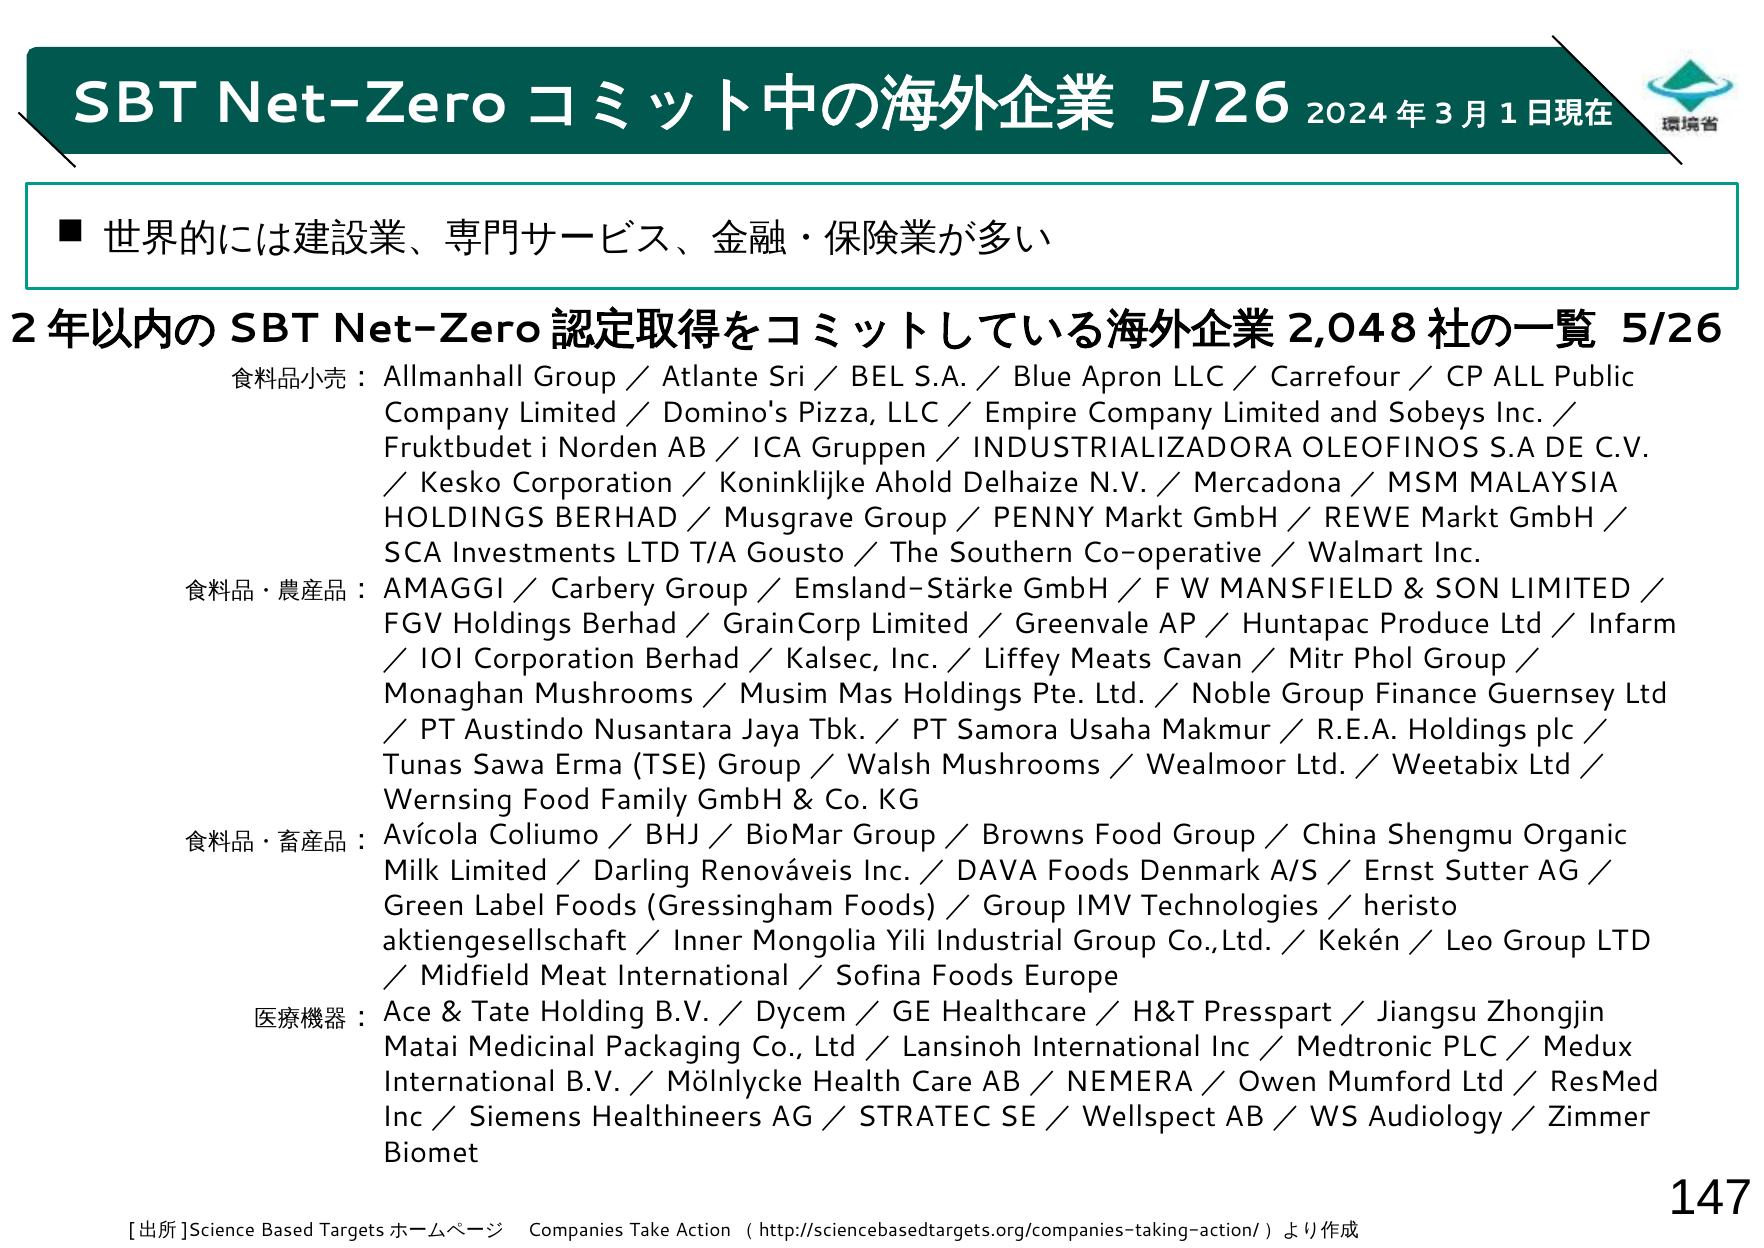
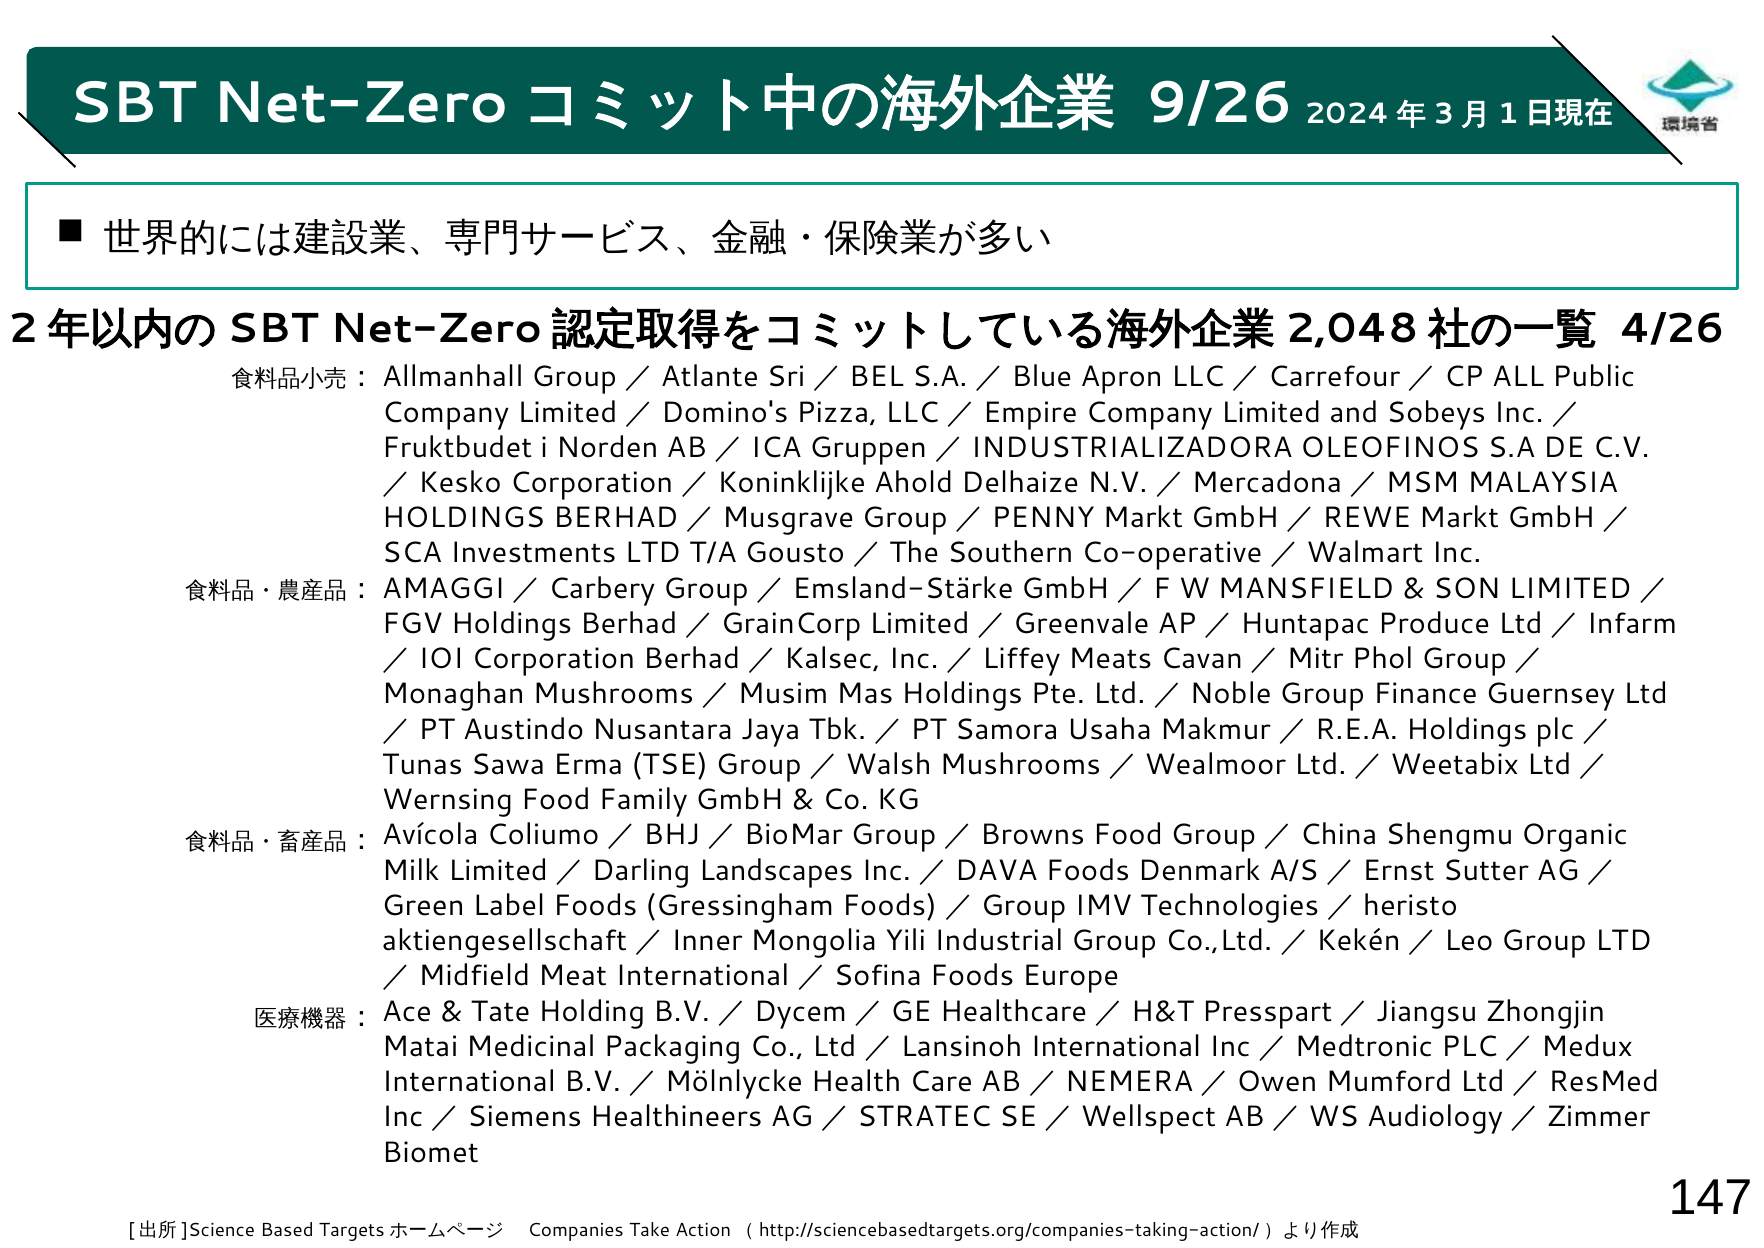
5/26 at (1220, 103): 5/26 -> 9/26
5/26 at (1672, 329): 5/26 -> 4/26
Renováveis: Renováveis -> Landscapes
